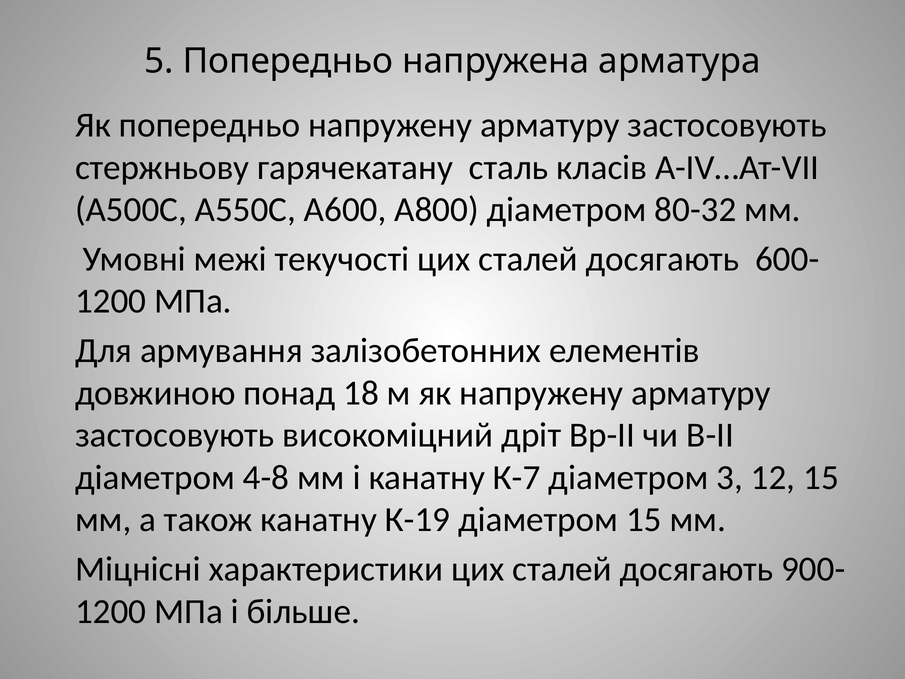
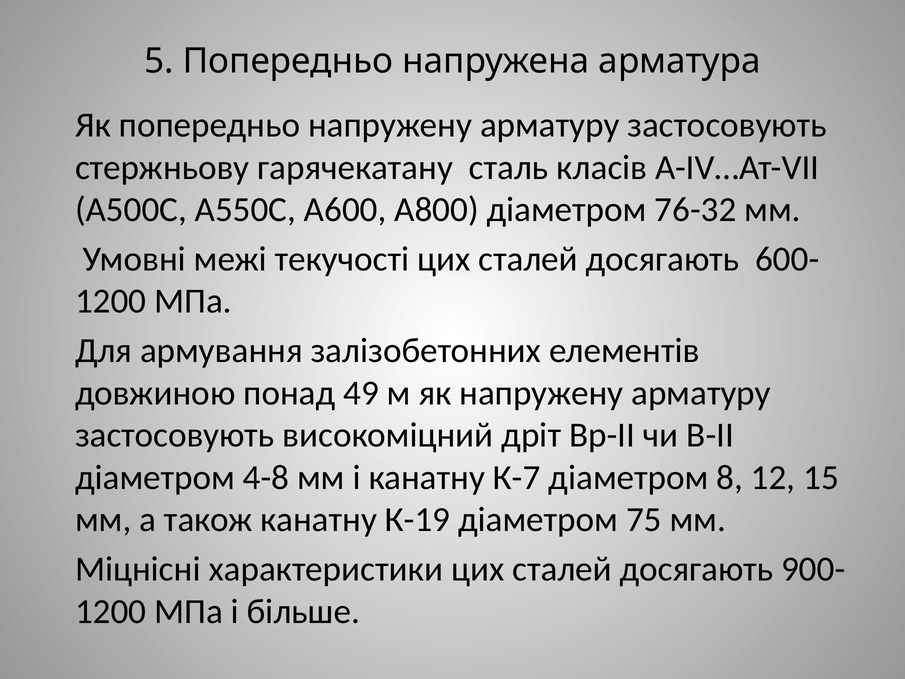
80-32: 80-32 -> 76-32
18: 18 -> 49
3: 3 -> 8
діаметром 15: 15 -> 75
